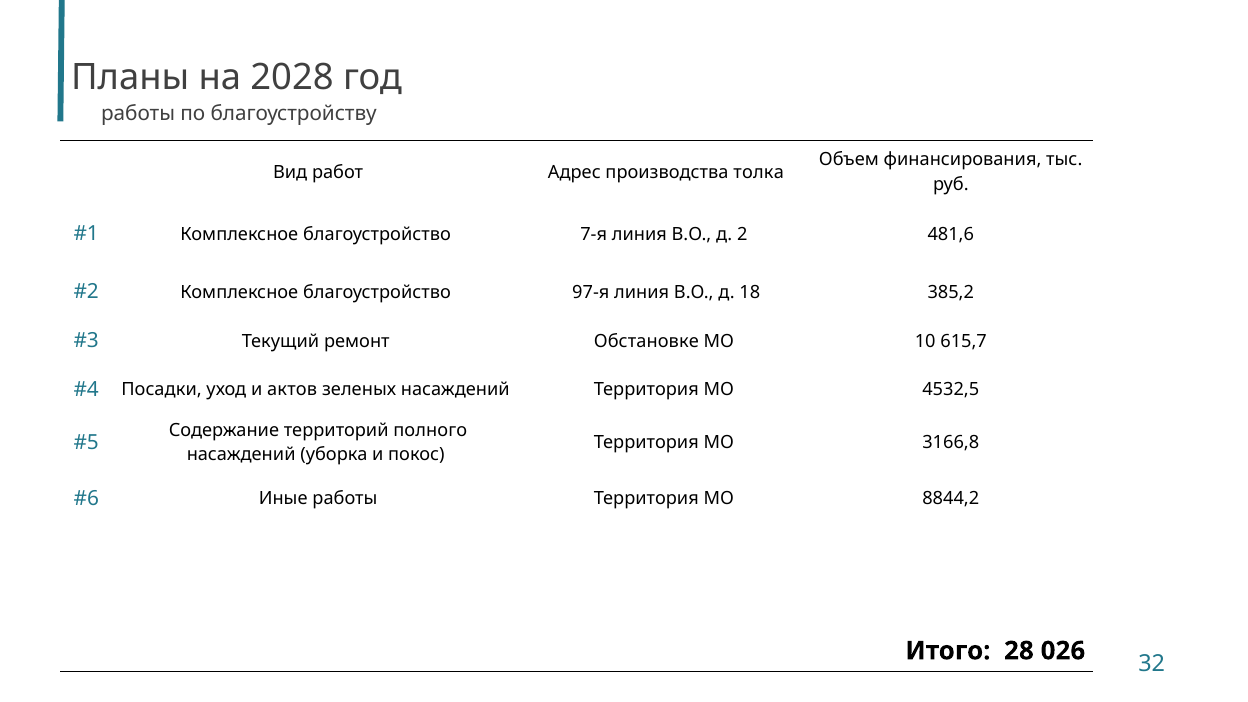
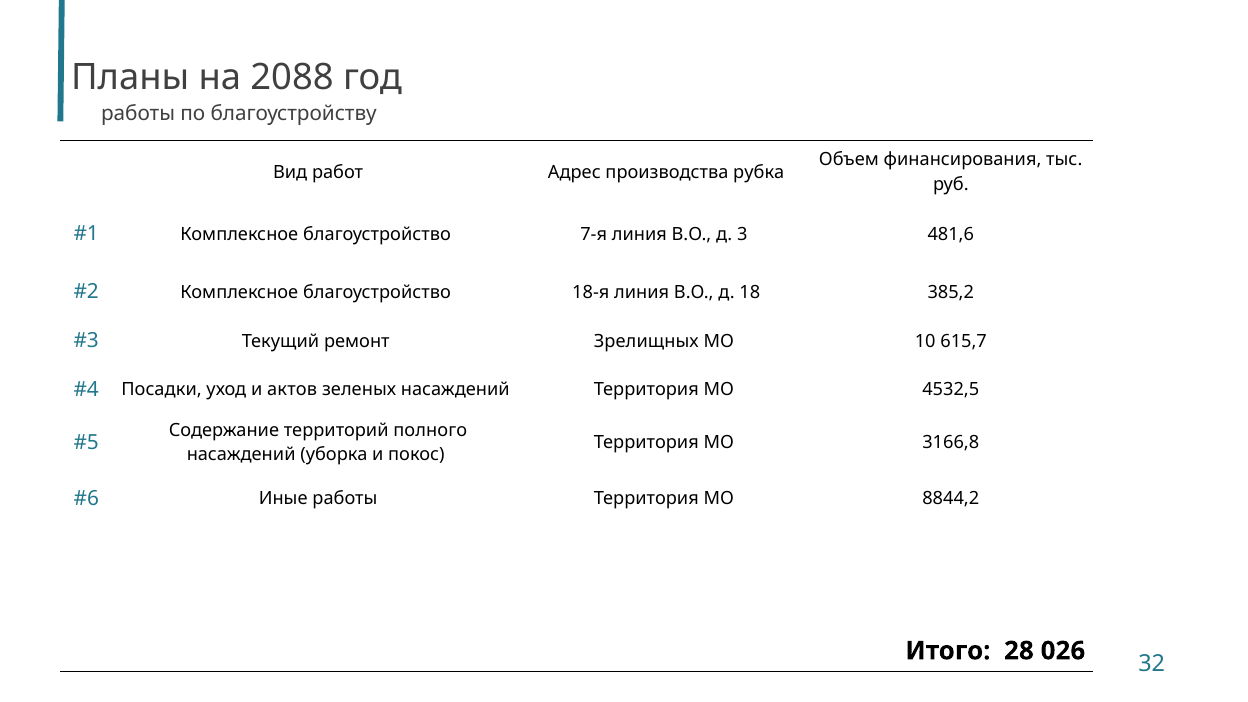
2028: 2028 -> 2088
толка: толка -> рубка
2: 2 -> 3
97-я: 97-я -> 18-я
Обстановке: Обстановке -> Зрелищных
